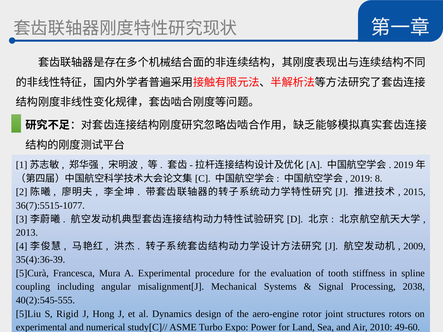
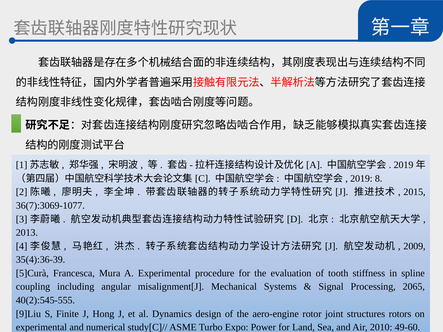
36(7):5515-1077: 36(7):5515-1077 -> 36(7):3069-1077
2038: 2038 -> 2065
5]Liu: 5]Liu -> 9]Liu
Rigid: Rigid -> Finite
